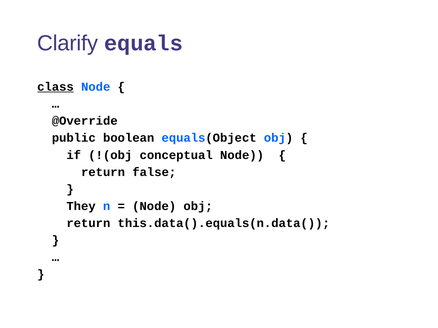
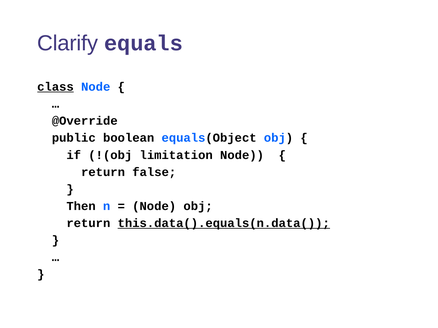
conceptual: conceptual -> limitation
They: They -> Then
this.data().equals(n.data( underline: none -> present
